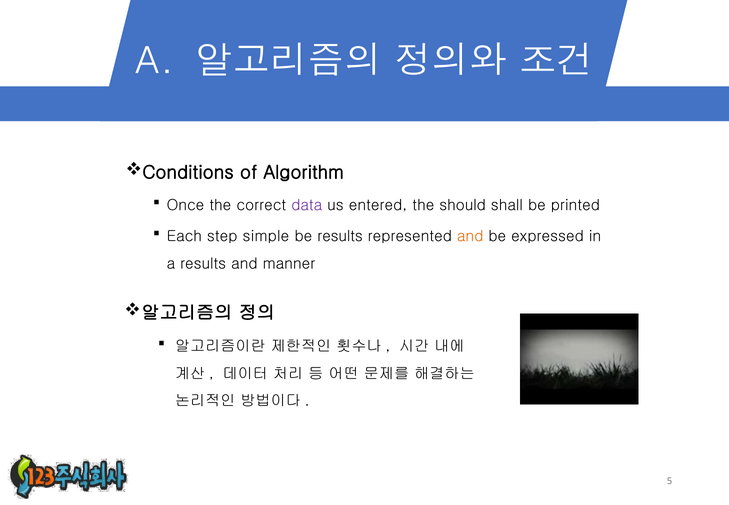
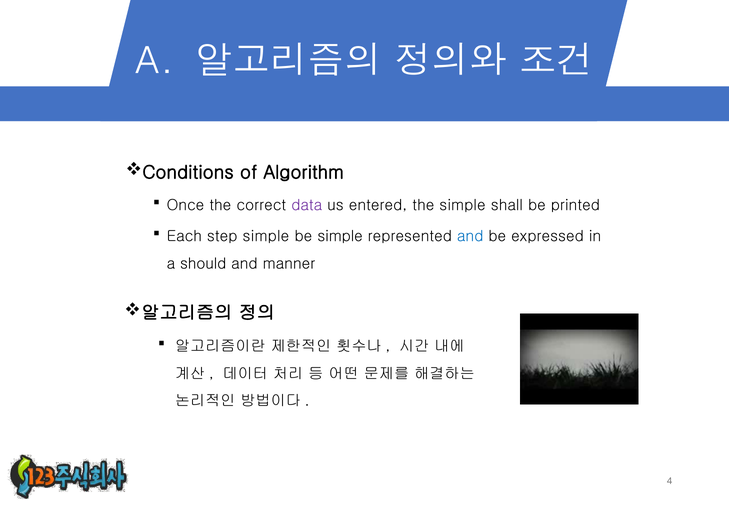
the should: should -> simple
be results: results -> simple
and at (470, 236) colour: orange -> blue
a results: results -> should
5: 5 -> 4
